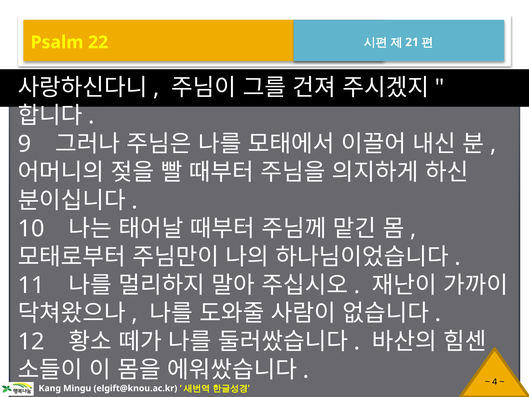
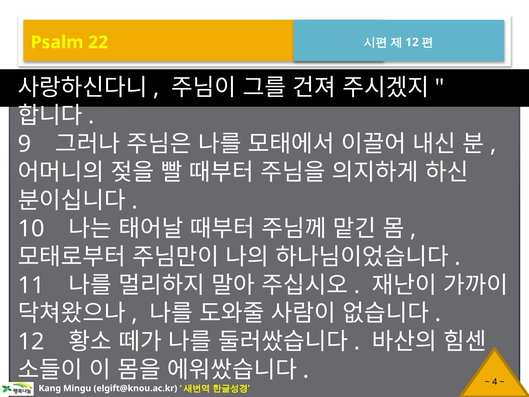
21 at (412, 42): 21 -> 12
